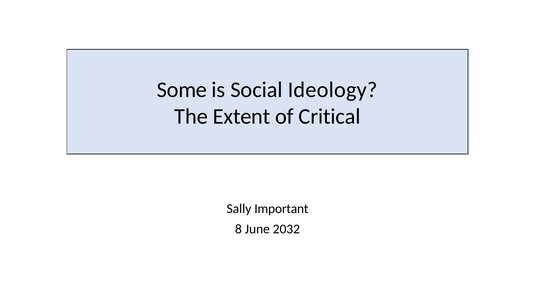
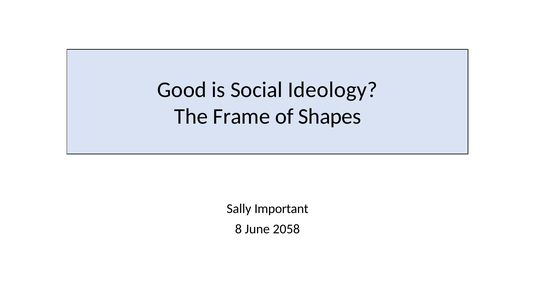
Some: Some -> Good
Extent: Extent -> Frame
Critical: Critical -> Shapes
2032: 2032 -> 2058
